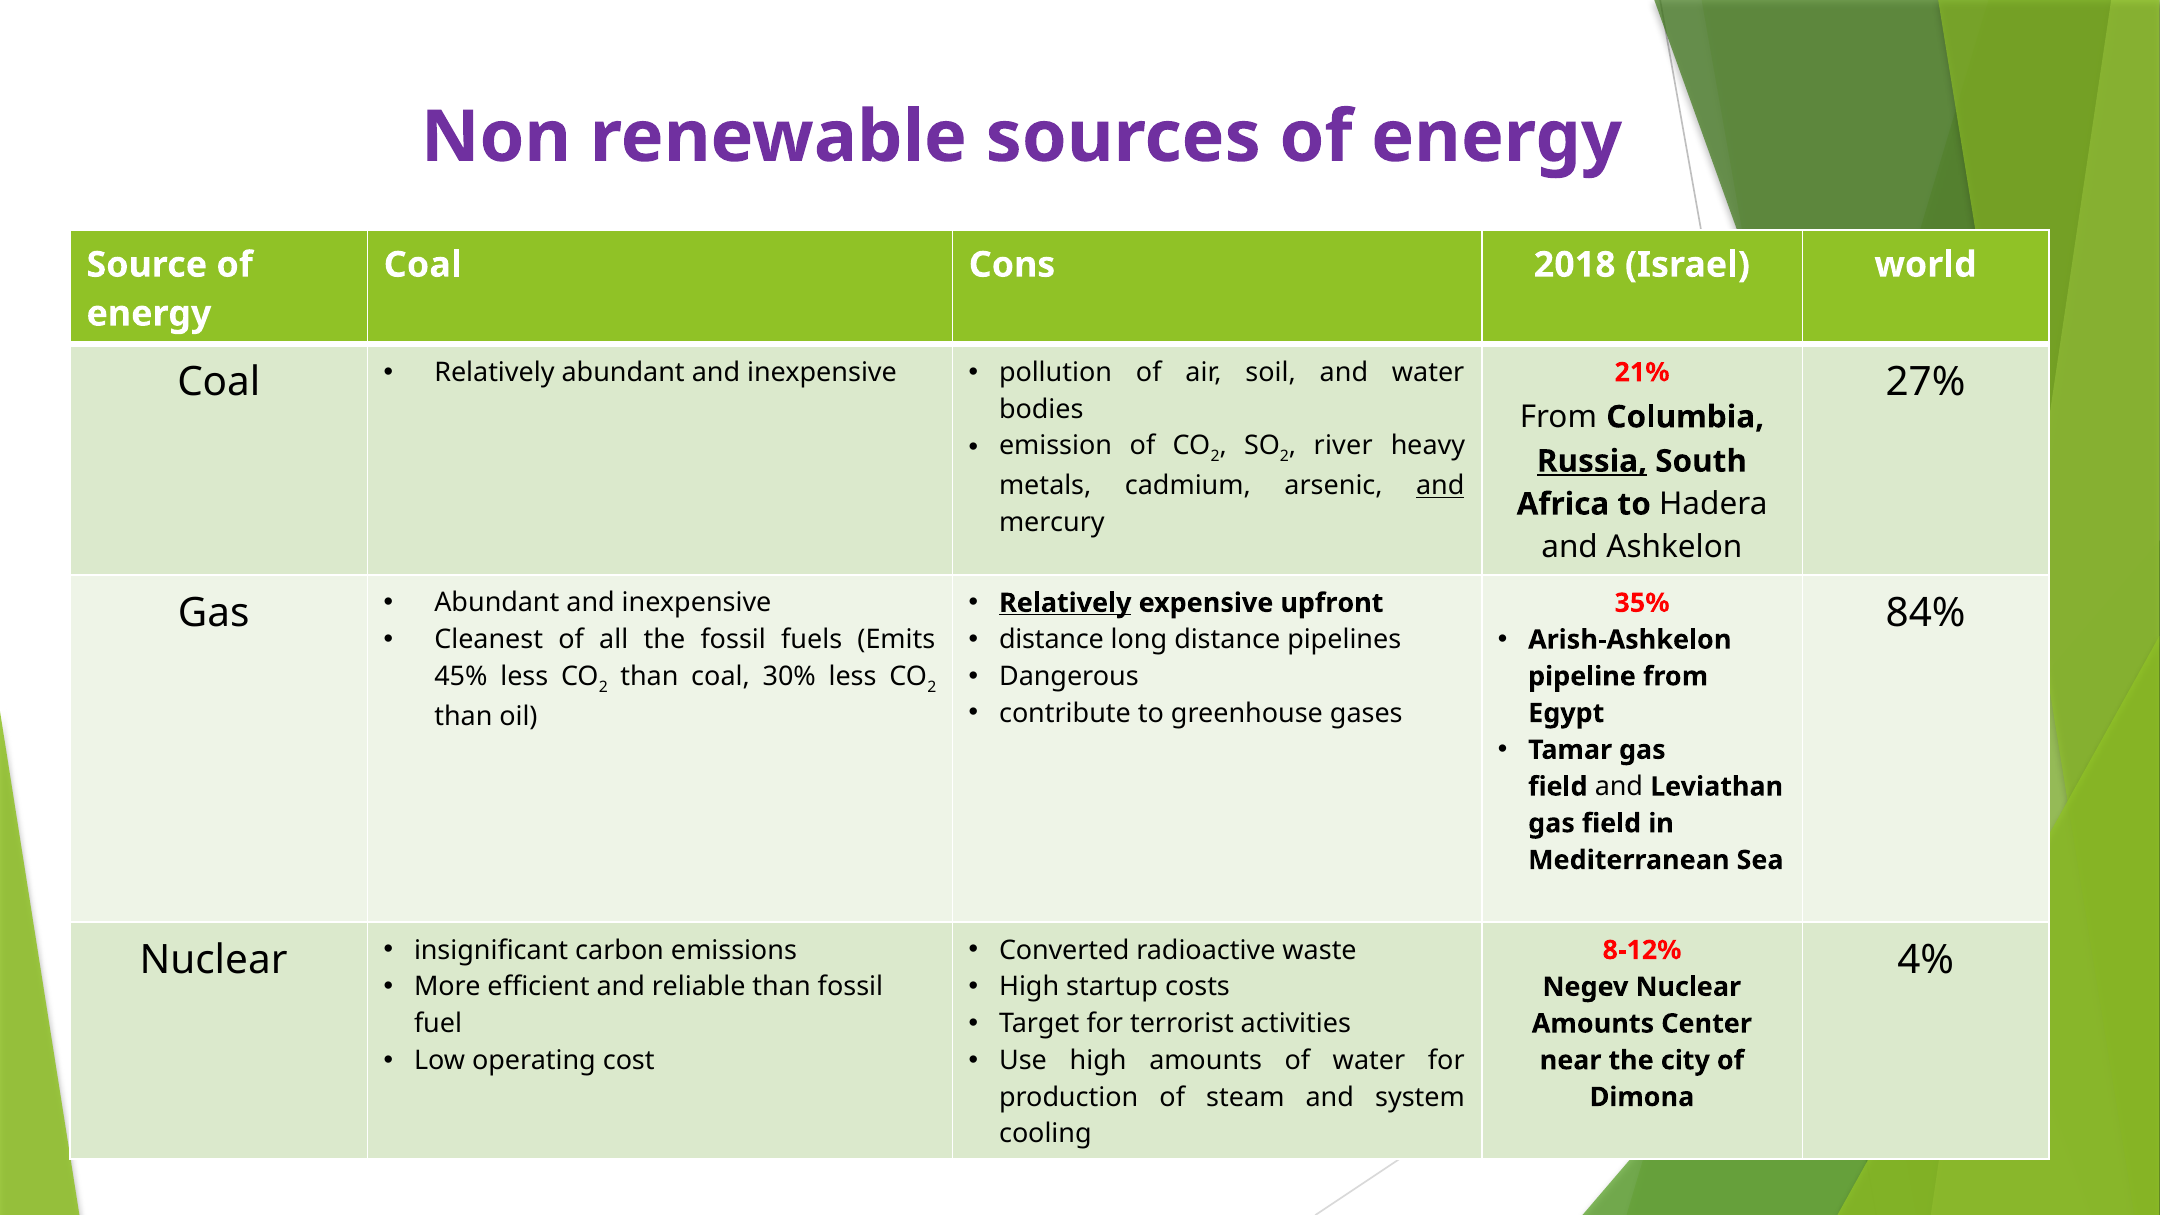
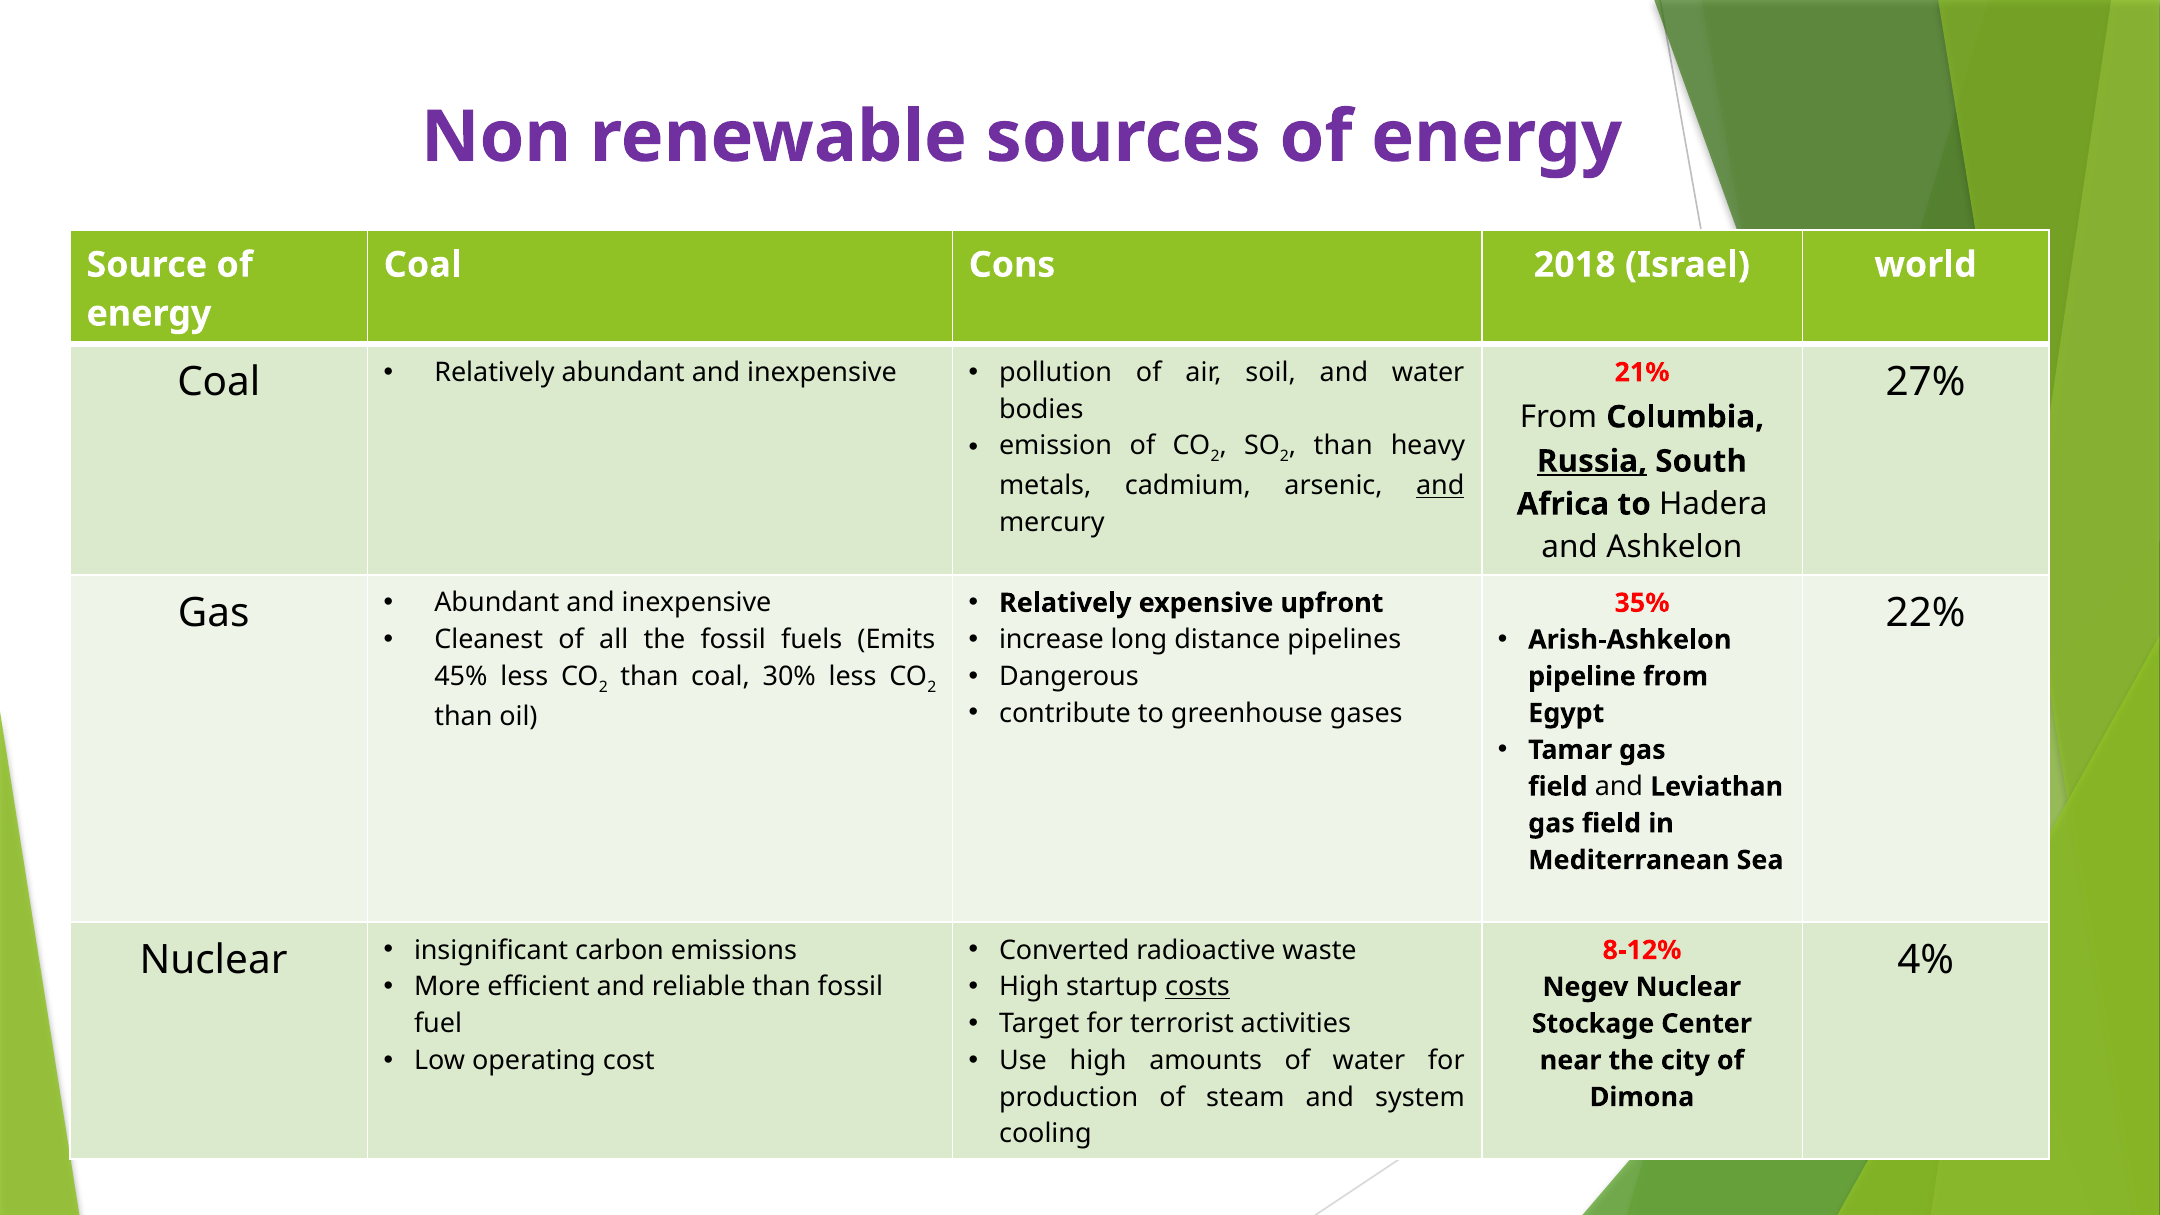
river at (1343, 446): river -> than
Relatively at (1065, 603) underline: present -> none
84%: 84% -> 22%
distance at (1051, 640): distance -> increase
costs underline: none -> present
Amounts at (1593, 1024): Amounts -> Stockage
